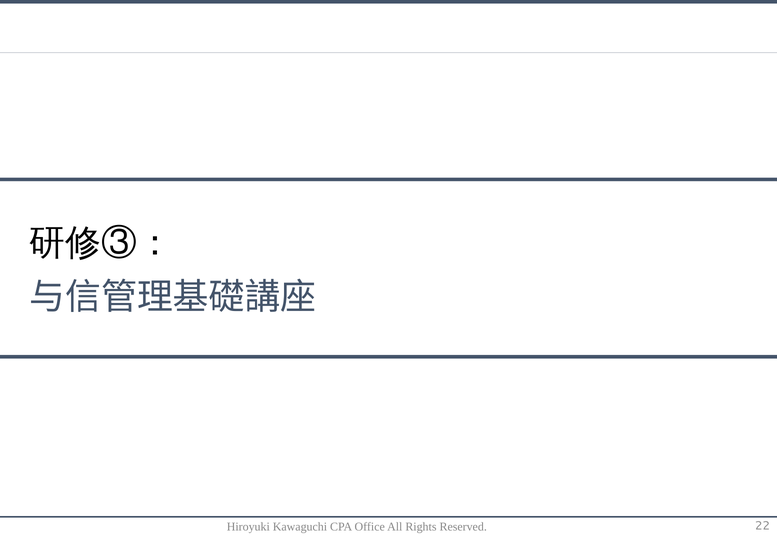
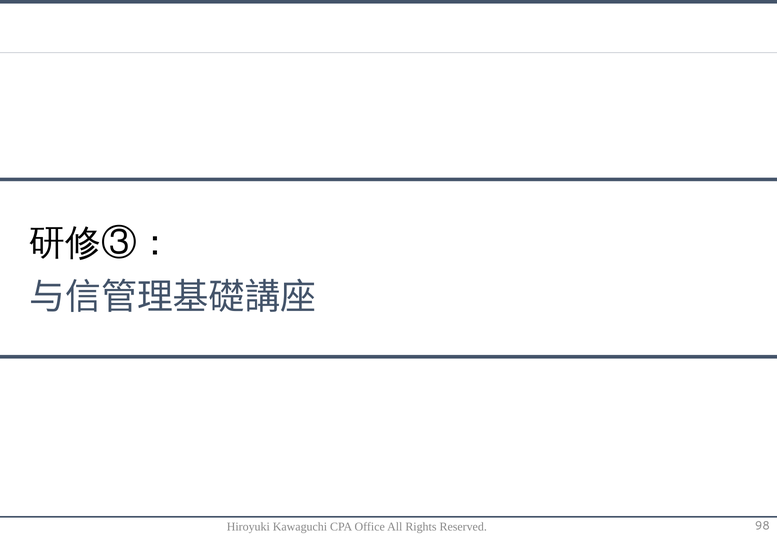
22: 22 -> 98
